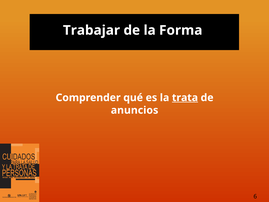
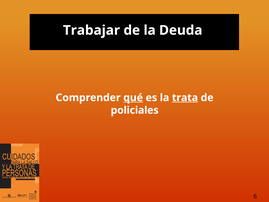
Forma: Forma -> Deuda
qué underline: none -> present
anuncios: anuncios -> policiales
